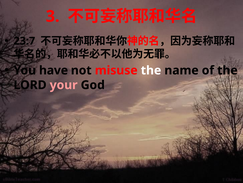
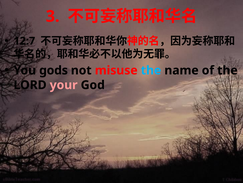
23:7: 23:7 -> 12:7
have: have -> gods
the at (151, 70) colour: white -> light blue
